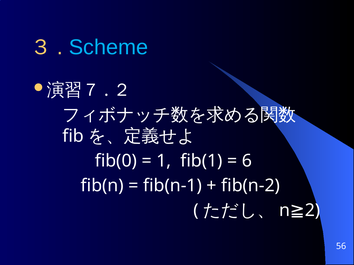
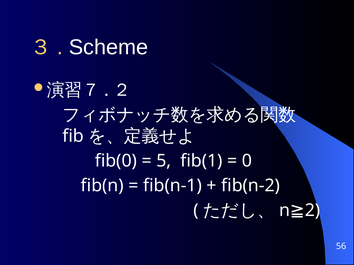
Scheme colour: light blue -> white
1: 1 -> 5
6: 6 -> 0
